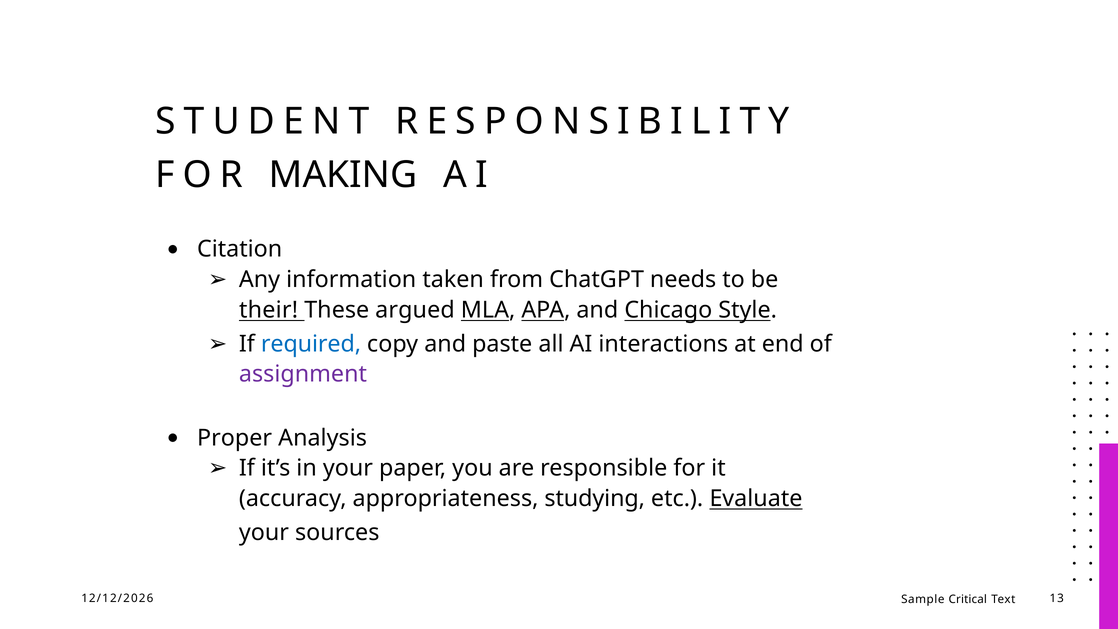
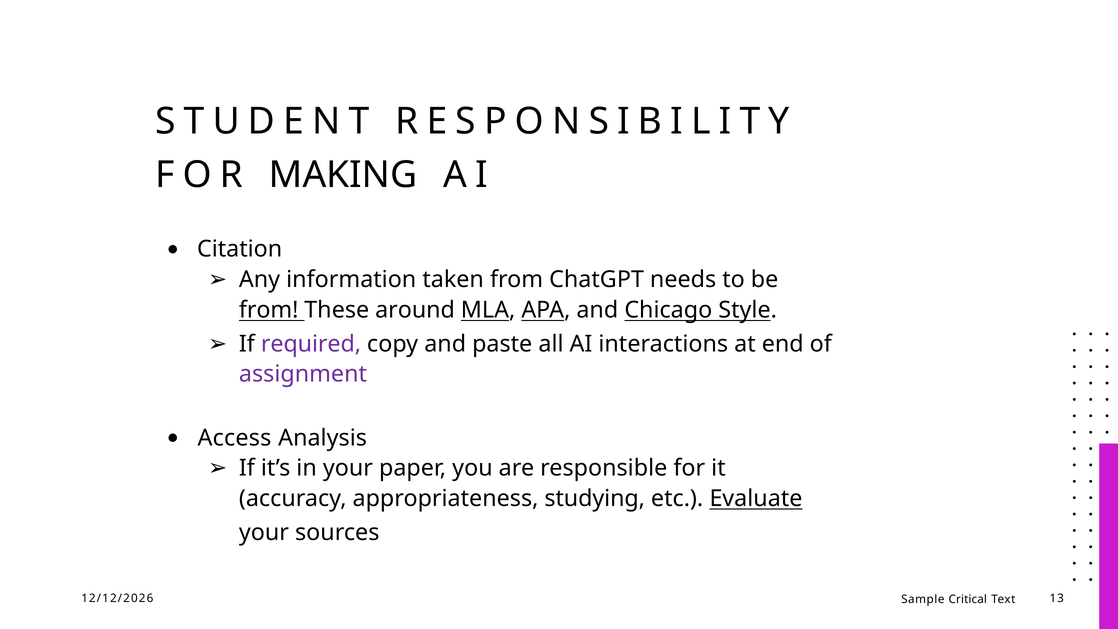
their at (269, 310): their -> from
argued: argued -> around
required colour: blue -> purple
Proper: Proper -> Access
